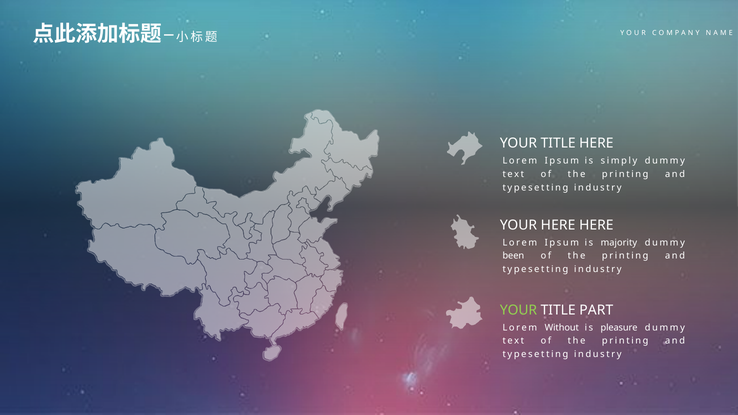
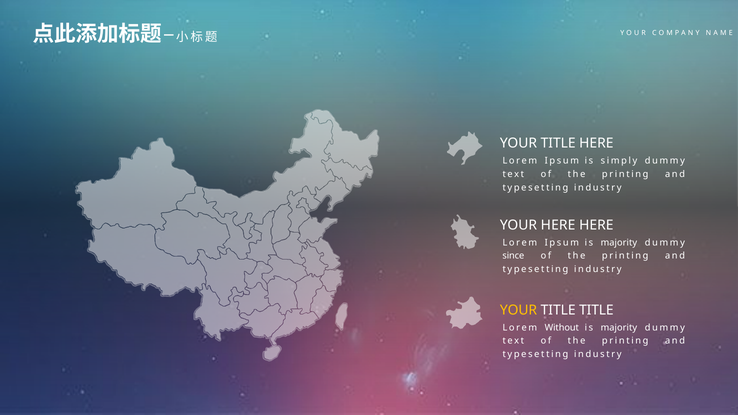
been: been -> since
YOUR at (519, 310) colour: light green -> yellow
TITLE PART: PART -> TITLE
pleasure at (619, 328): pleasure -> majority
